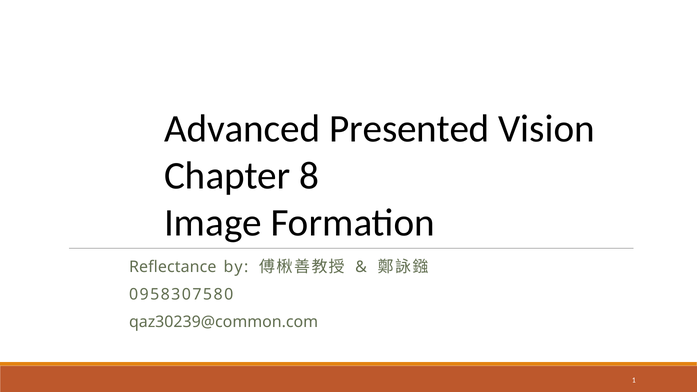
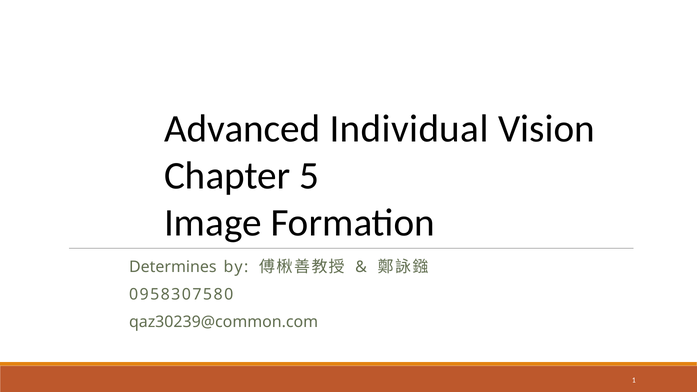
Presented: Presented -> Individual
8: 8 -> 5
Reflectance: Reflectance -> Determines
